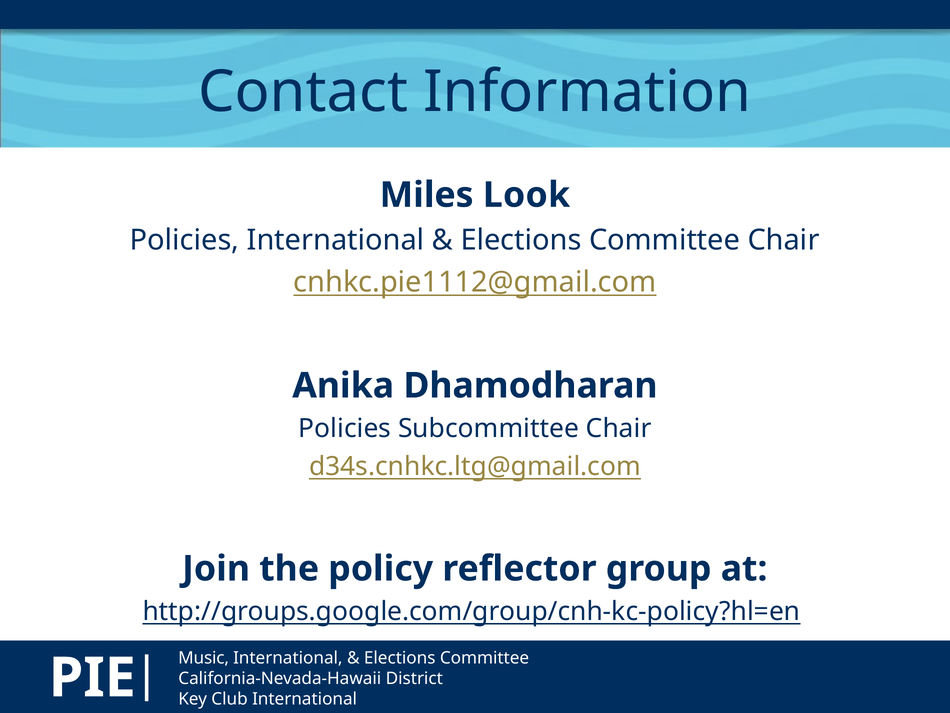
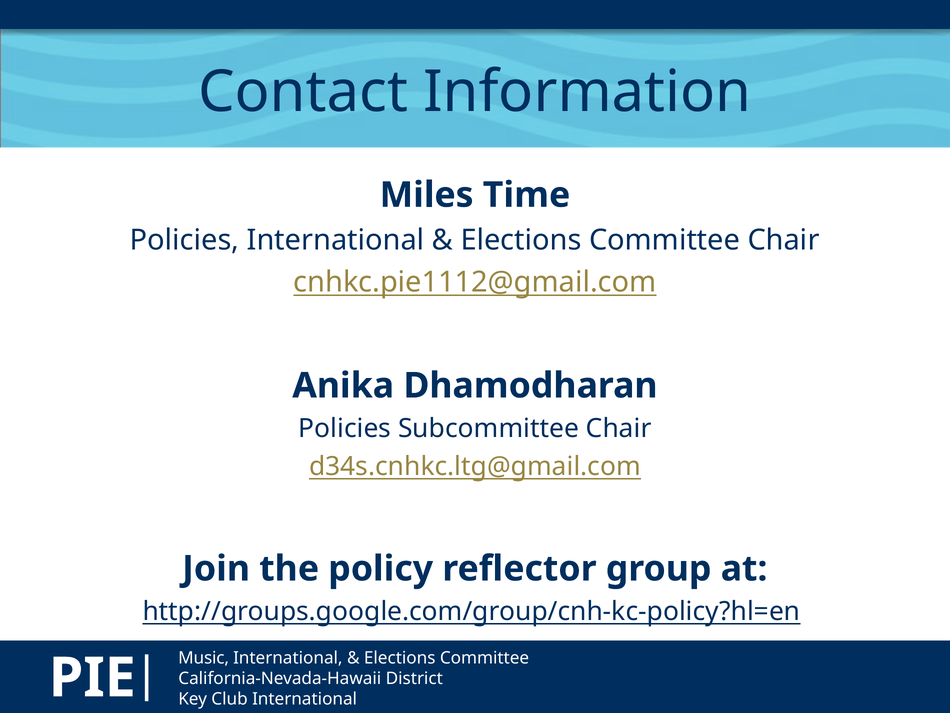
Look: Look -> Time
